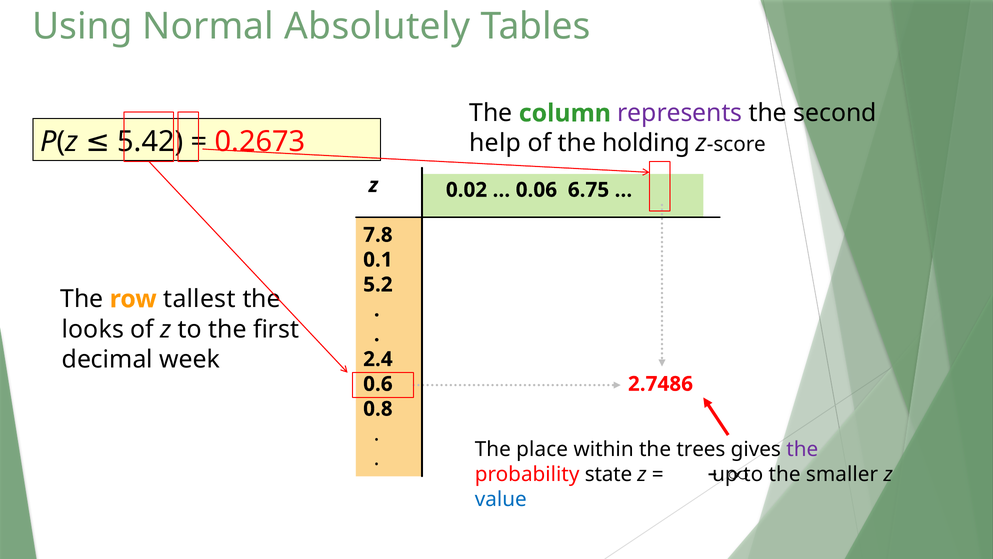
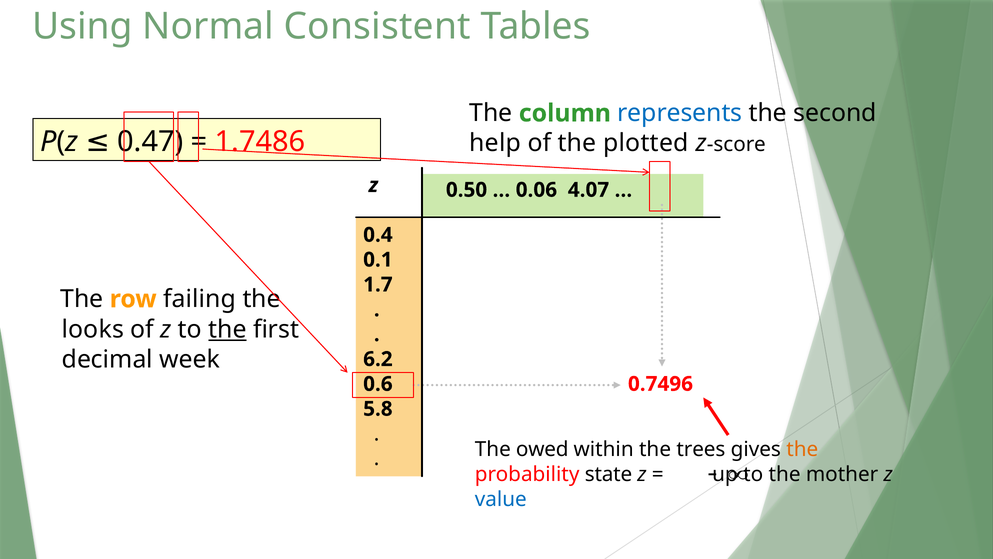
Absolutely: Absolutely -> Consistent
represents colour: purple -> blue
0.2673: 0.2673 -> 1.7486
5.42: 5.42 -> 0.47
holding: holding -> plotted
0.02: 0.02 -> 0.50
6.75: 6.75 -> 4.07
7.8: 7.8 -> 0.4
5.2: 5.2 -> 1.7
tallest: tallest -> failing
the at (228, 330) underline: none -> present
2.4: 2.4 -> 6.2
2.7486: 2.7486 -> 0.7496
0.8: 0.8 -> 5.8
place: place -> owed
the at (802, 449) colour: purple -> orange
smaller: smaller -> mother
